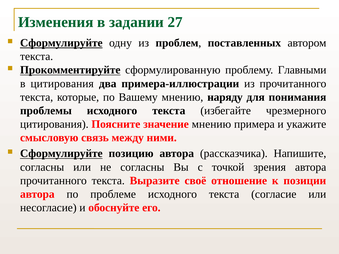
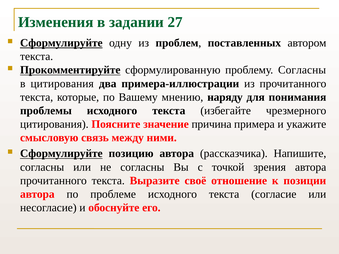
проблему Главными: Главными -> Согласны
значение мнению: мнению -> причина
